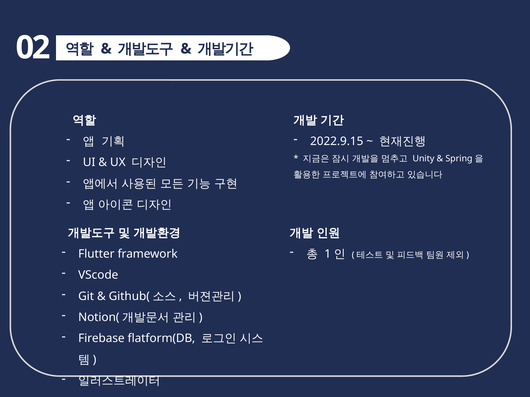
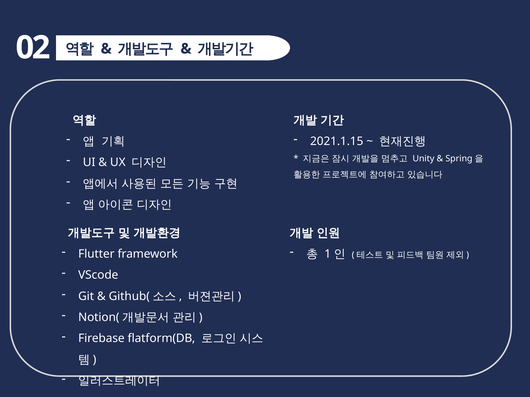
2022.9.15: 2022.9.15 -> 2021.1.15
